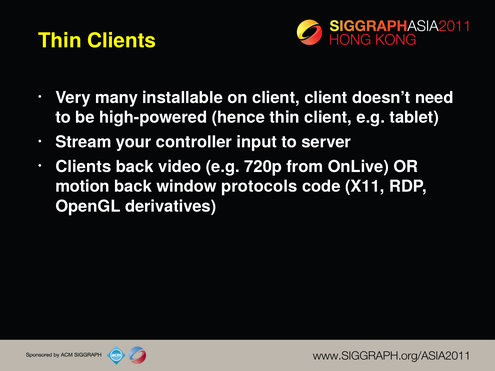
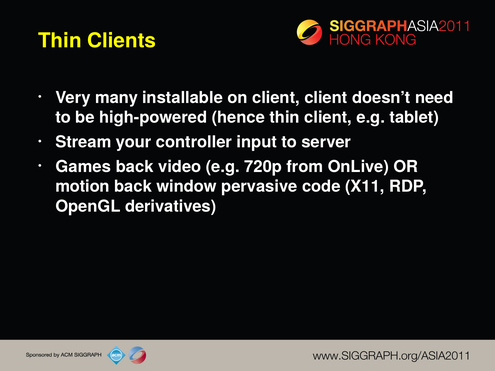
Clients at (83, 167): Clients -> Games
protocols: protocols -> pervasive
